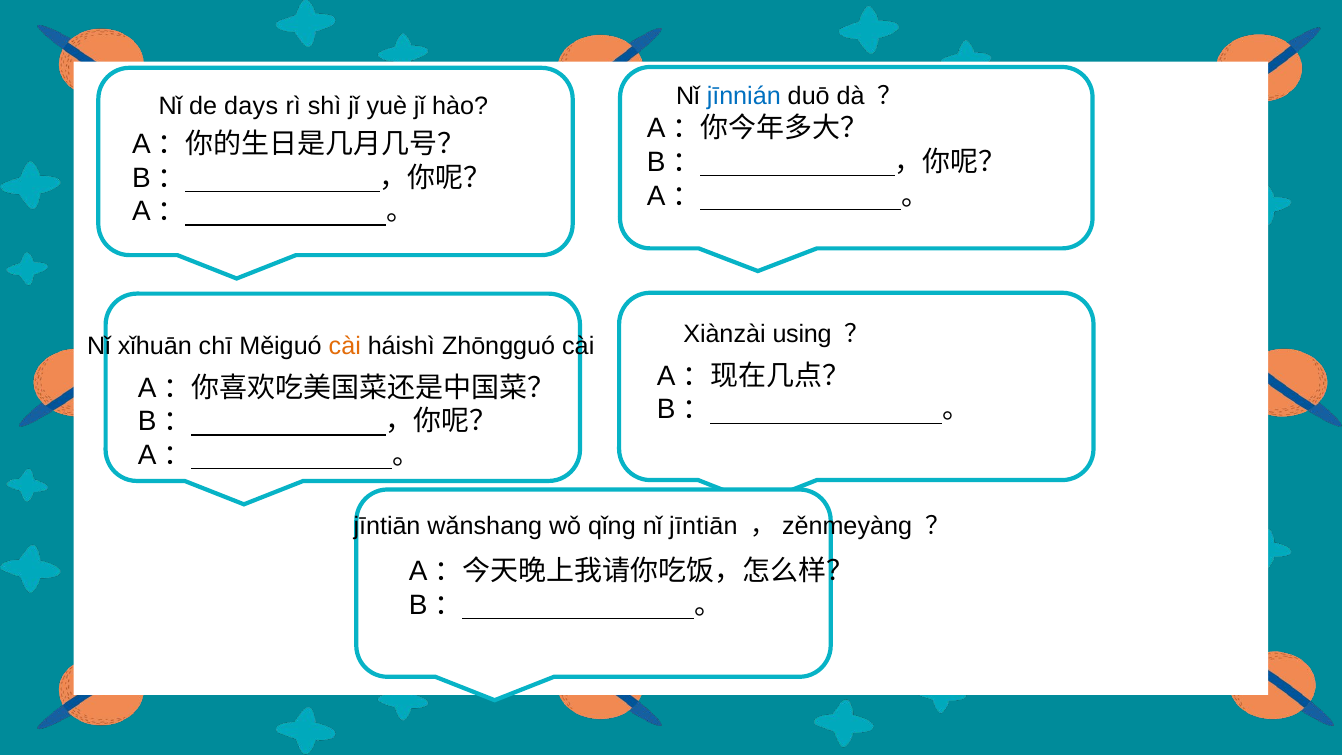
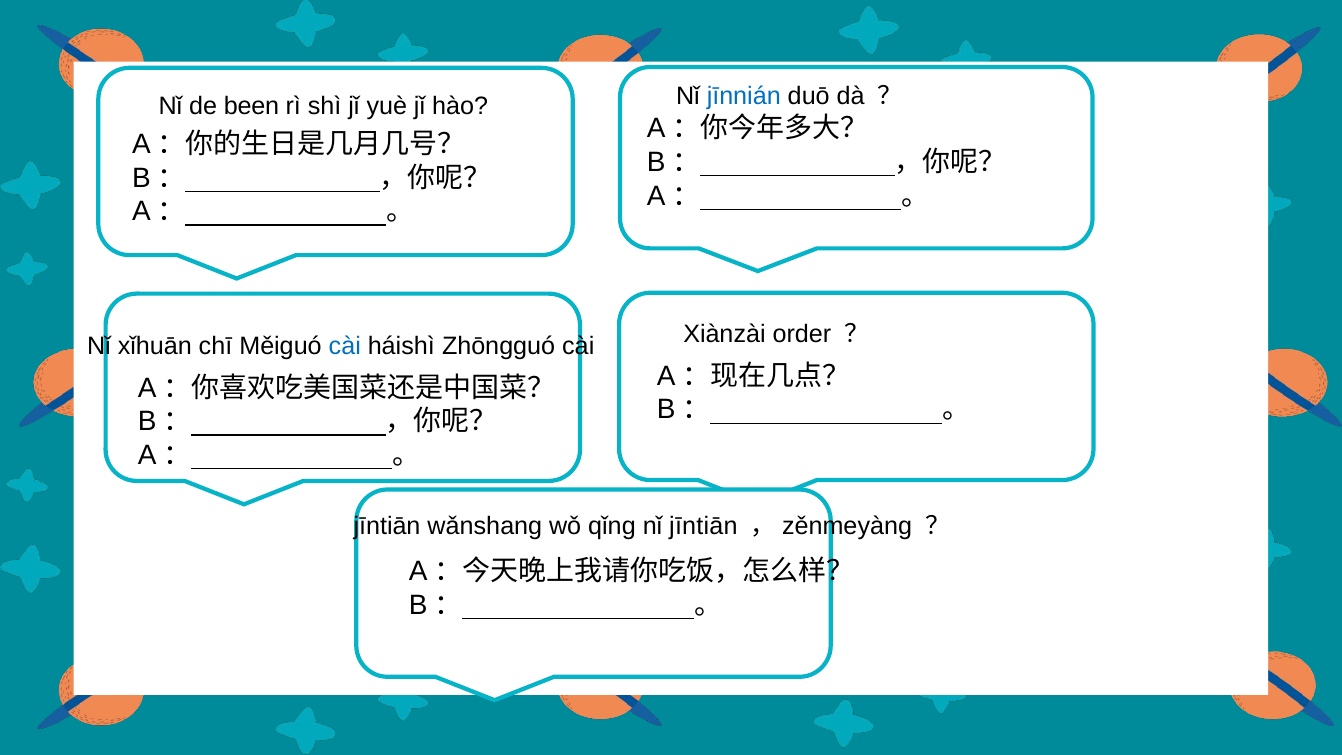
days: days -> been
cài at (345, 346) colour: orange -> blue
using: using -> order
